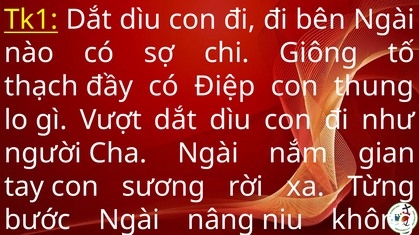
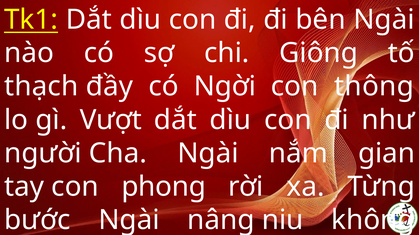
Điệp: Điệp -> Ngời
thung: thung -> thông
sương: sương -> phong
